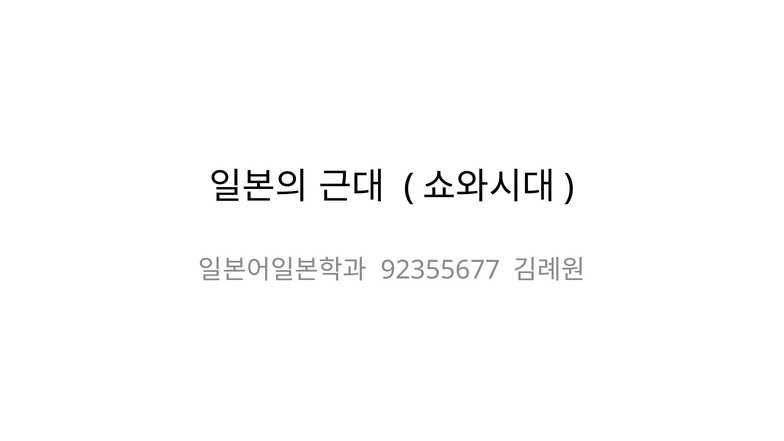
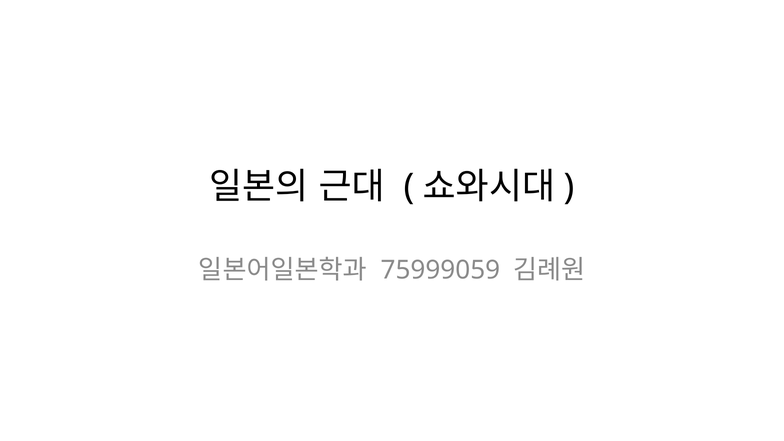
92355677: 92355677 -> 75999059
